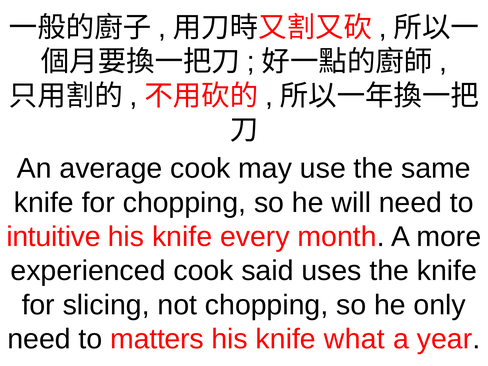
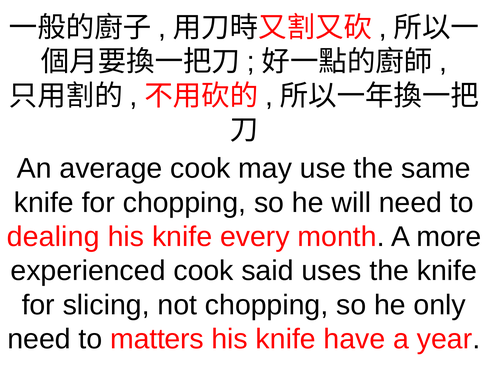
intuitive: intuitive -> dealing
what: what -> have
